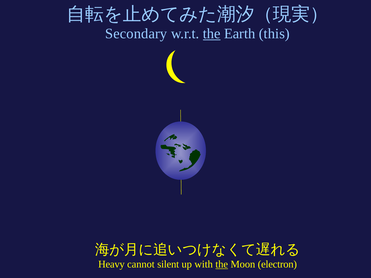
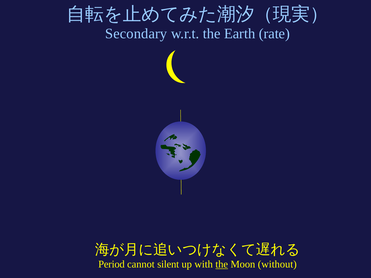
the at (212, 34) underline: present -> none
this: this -> rate
Heavy: Heavy -> Period
electron: electron -> without
